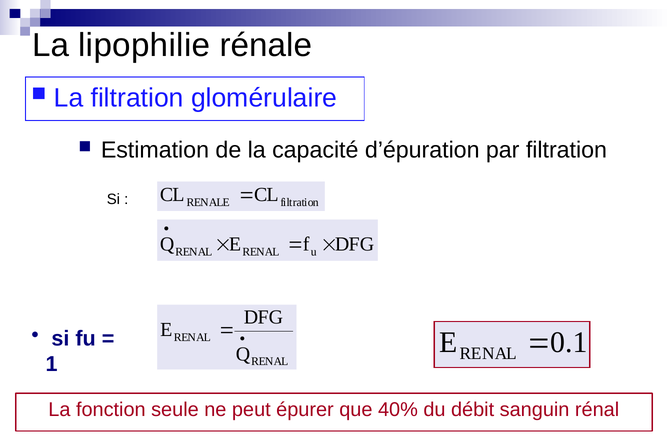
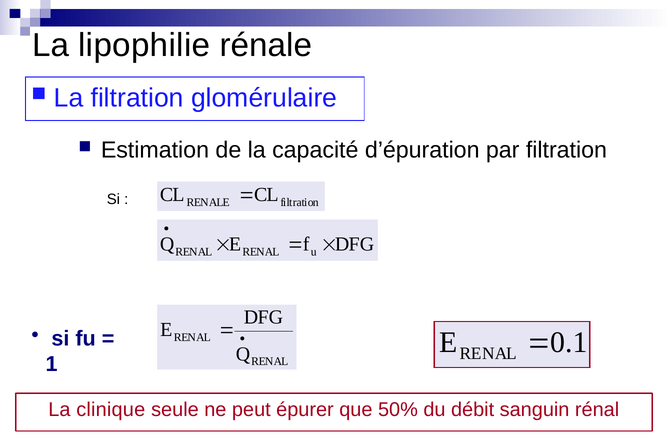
fonction: fonction -> clinique
40%: 40% -> 50%
